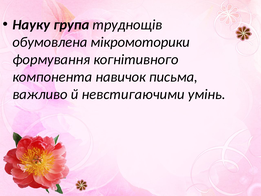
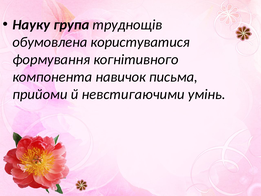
мікромоторики: мікромоторики -> користуватися
важливо: важливо -> прийоми
